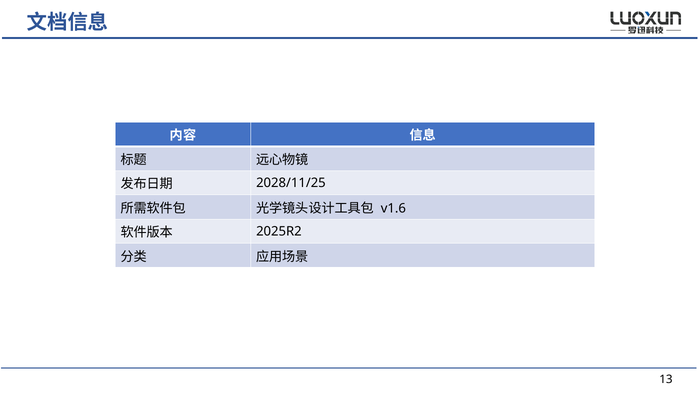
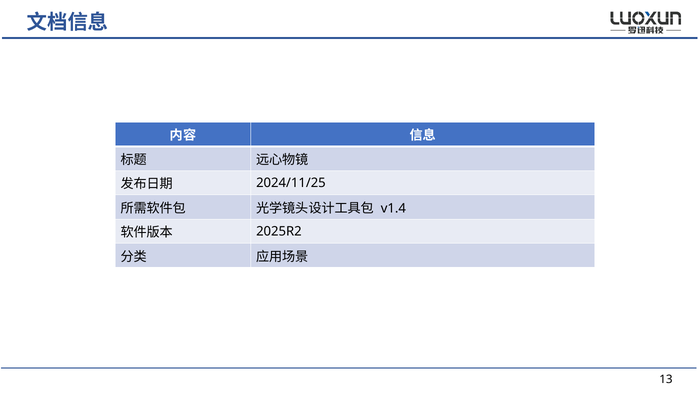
2028/11/25: 2028/11/25 -> 2024/11/25
v1.6: v1.6 -> v1.4
